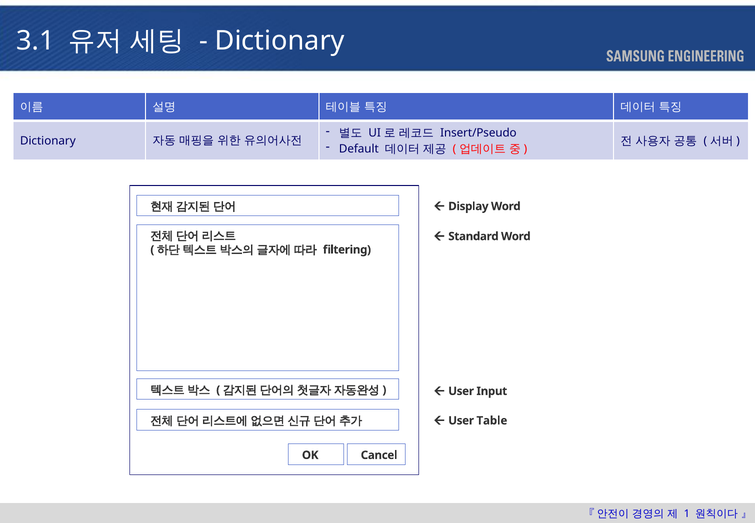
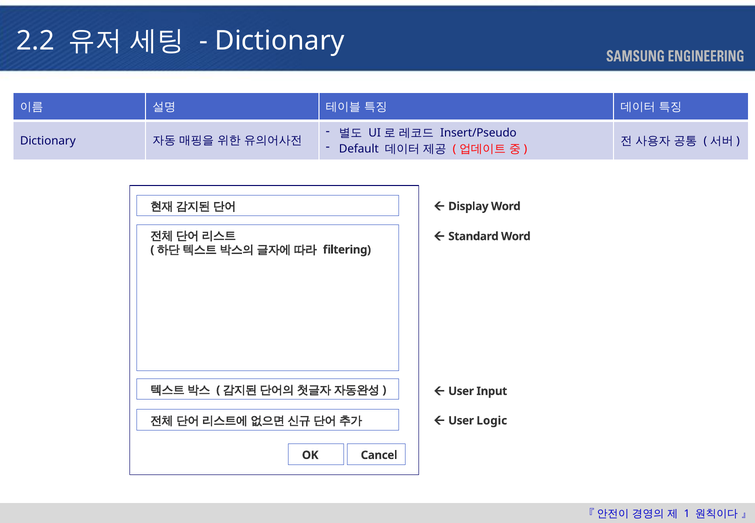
3.1: 3.1 -> 2.2
Table: Table -> Logic
